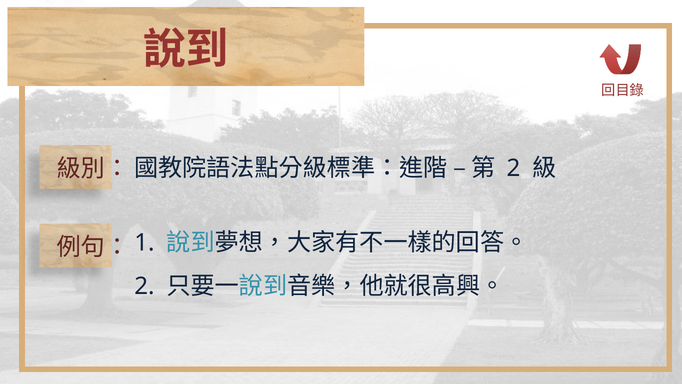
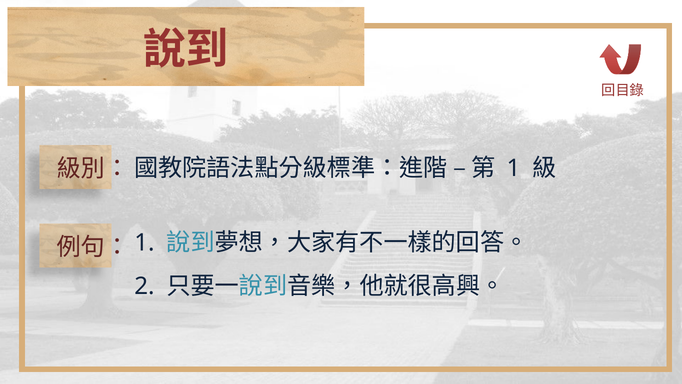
2 at (514, 168): 2 -> 1
